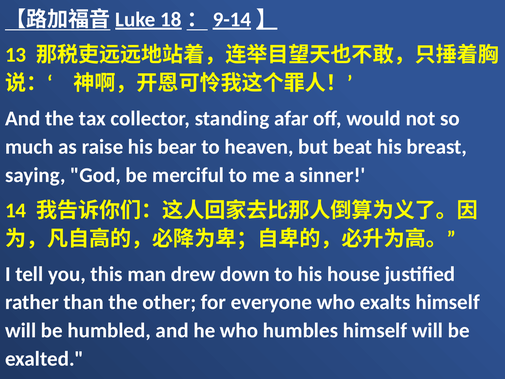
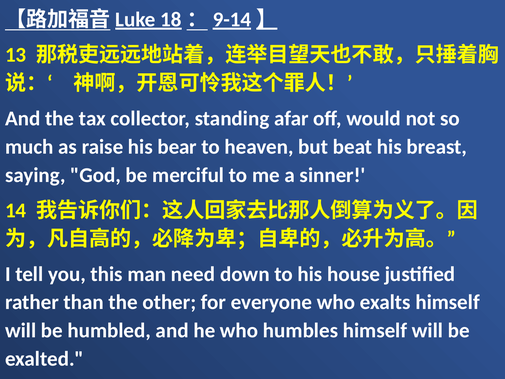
drew: drew -> need
